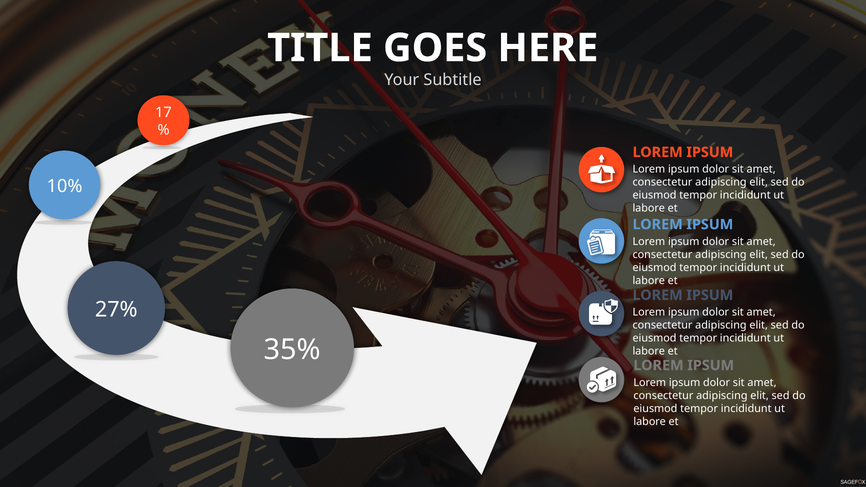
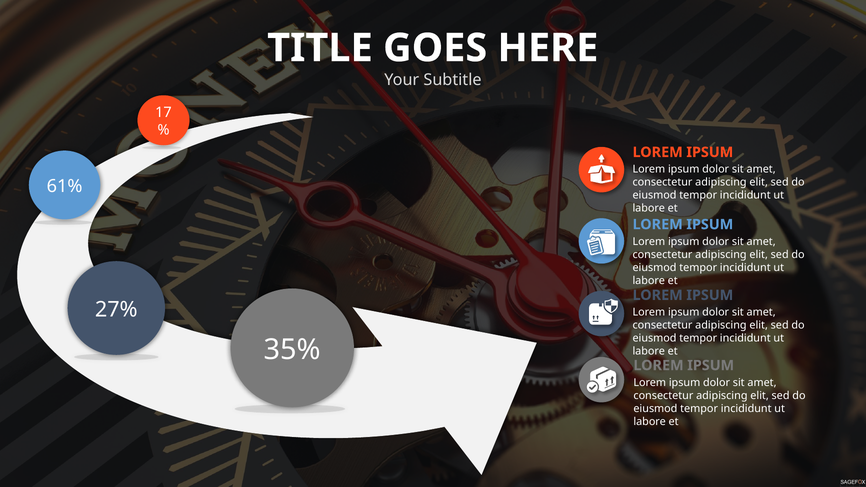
10%: 10% -> 61%
